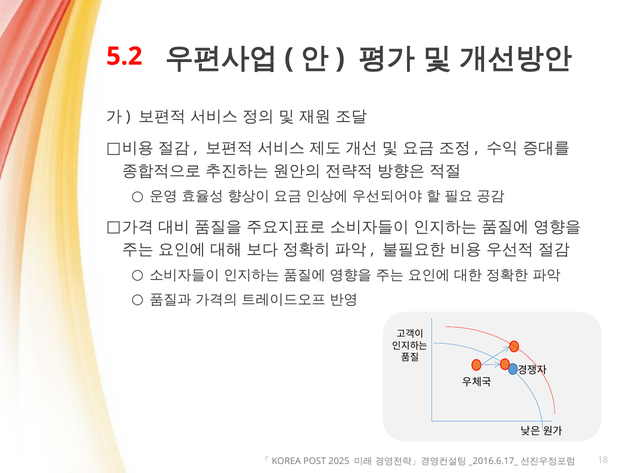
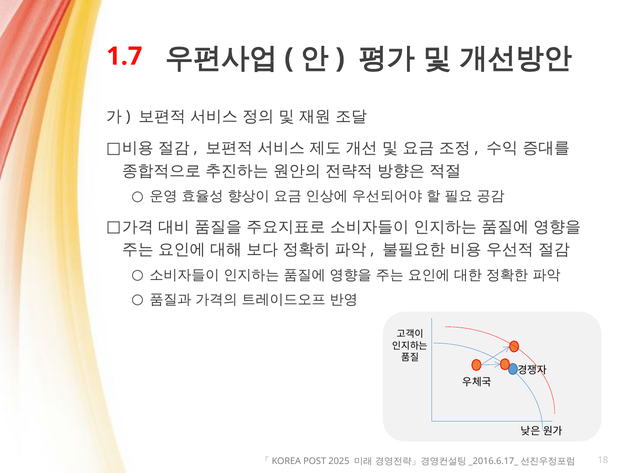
5.2: 5.2 -> 1.7
